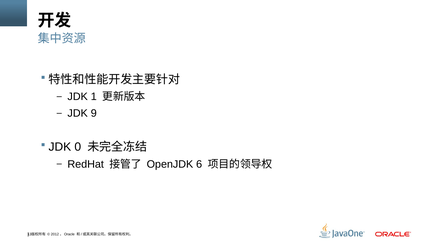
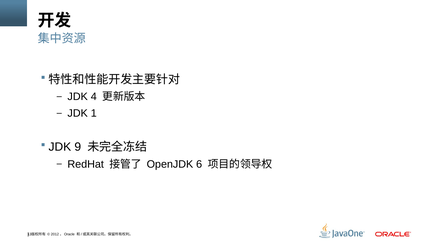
1: 1 -> 4
9: 9 -> 1
0: 0 -> 9
